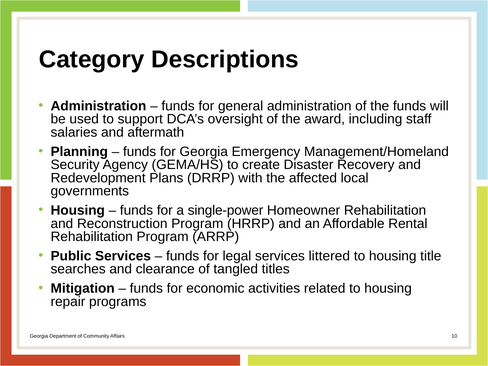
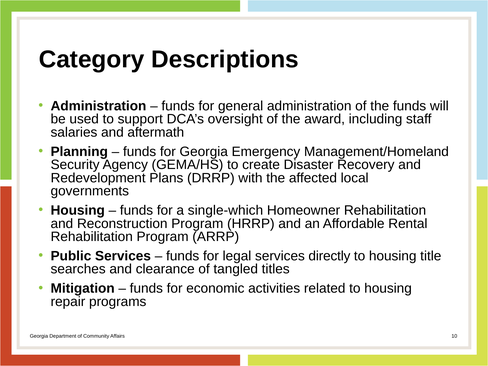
single-power: single-power -> single-which
littered: littered -> directly
